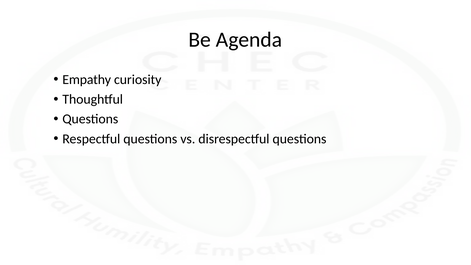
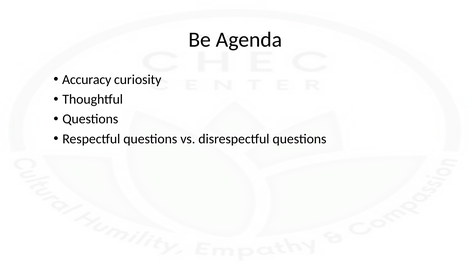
Empathy: Empathy -> Accuracy
